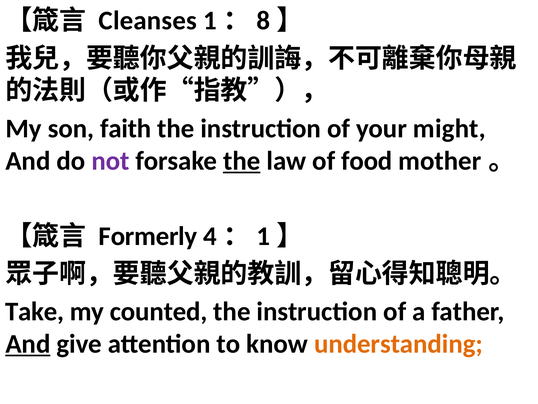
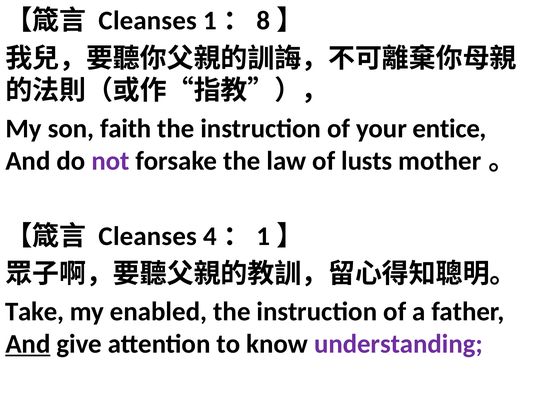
might: might -> entice
the at (242, 161) underline: present -> none
food: food -> lusts
Formerly at (148, 236): Formerly -> Cleanses
counted: counted -> enabled
understanding colour: orange -> purple
